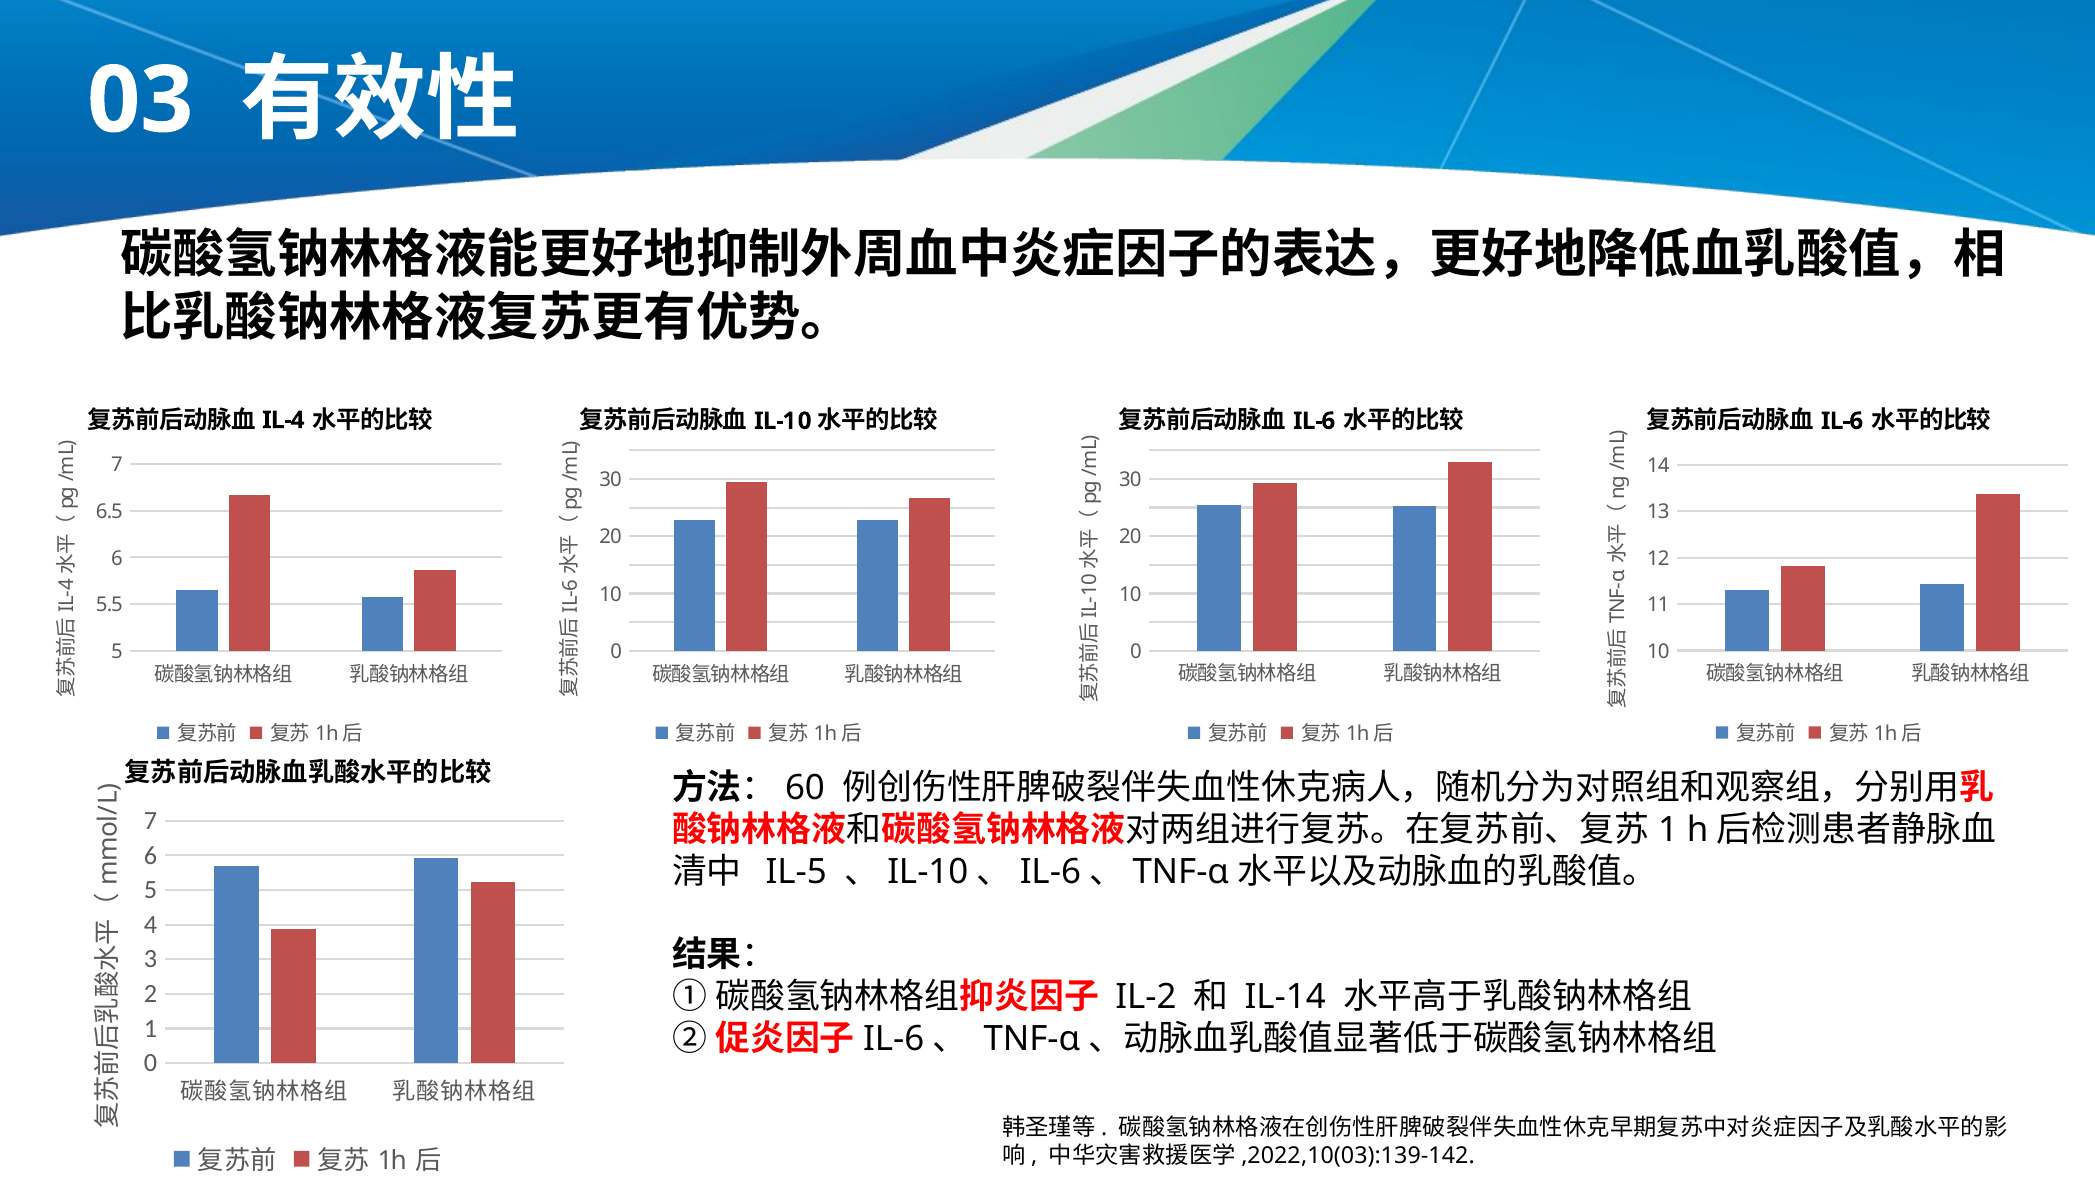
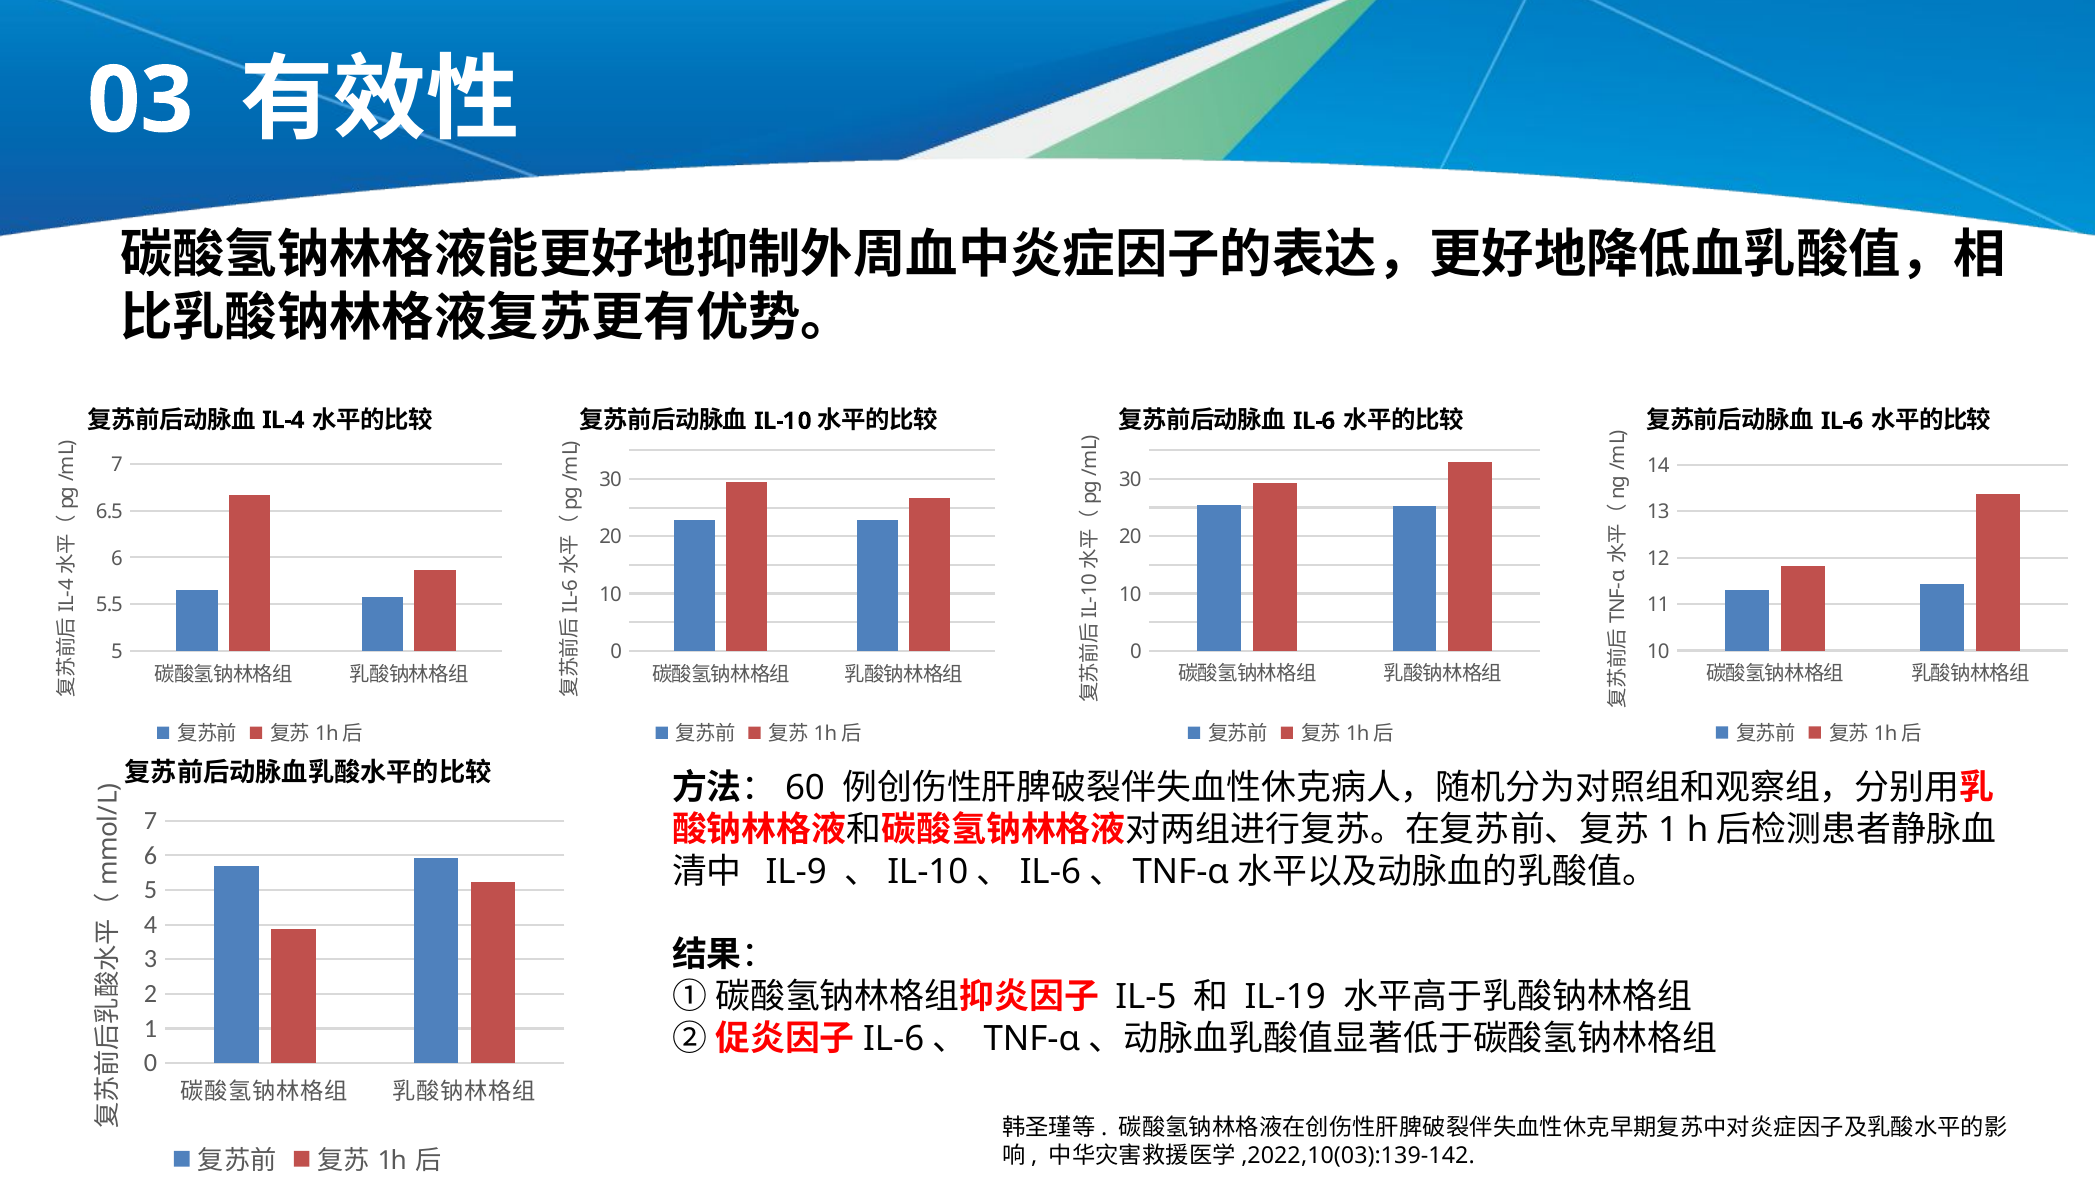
IL-5: IL-5 -> IL-9
IL-2: IL-2 -> IL-5
IL-14: IL-14 -> IL-19
